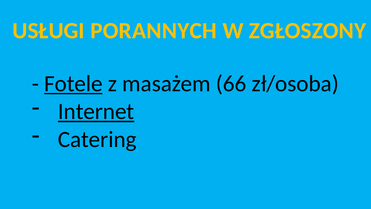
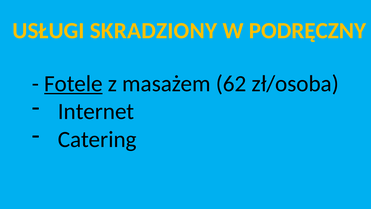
PORANNYCH: PORANNYCH -> SKRADZIONY
ZGŁOSZONY: ZGŁOSZONY -> PODRĘCZNY
66: 66 -> 62
Internet underline: present -> none
